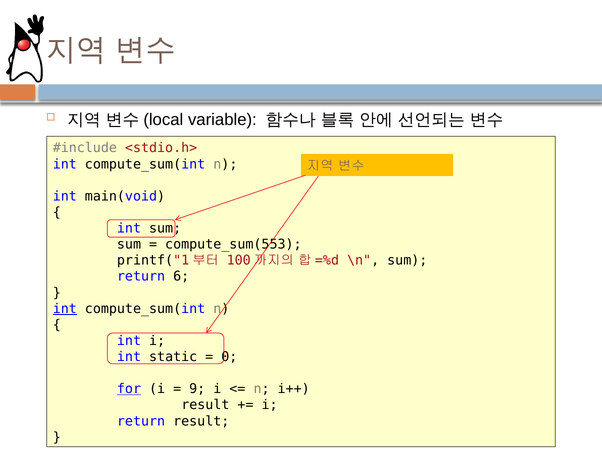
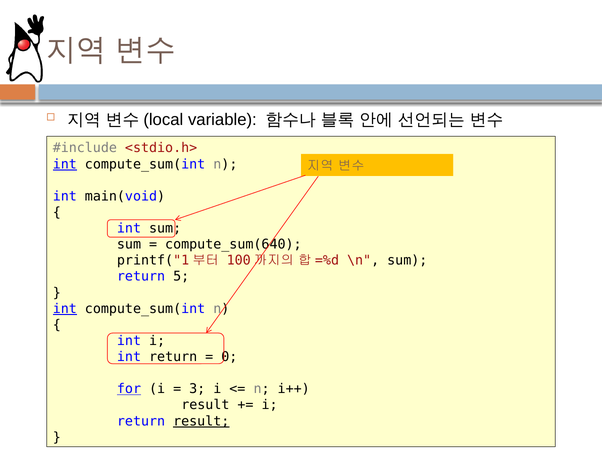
int at (65, 164) underline: none -> present
compute_sum(553: compute_sum(553 -> compute_sum(640
6: 6 -> 5
int static: static -> return
9: 9 -> 3
result at (201, 421) underline: none -> present
